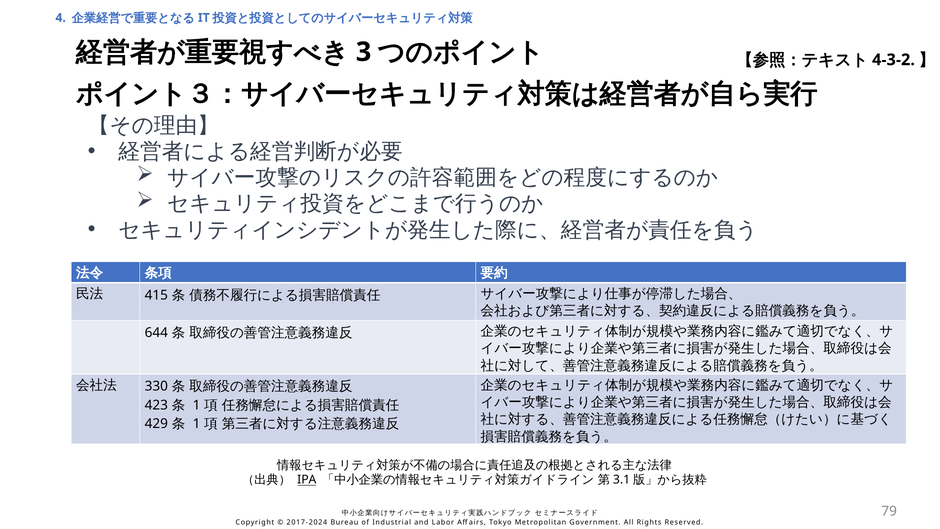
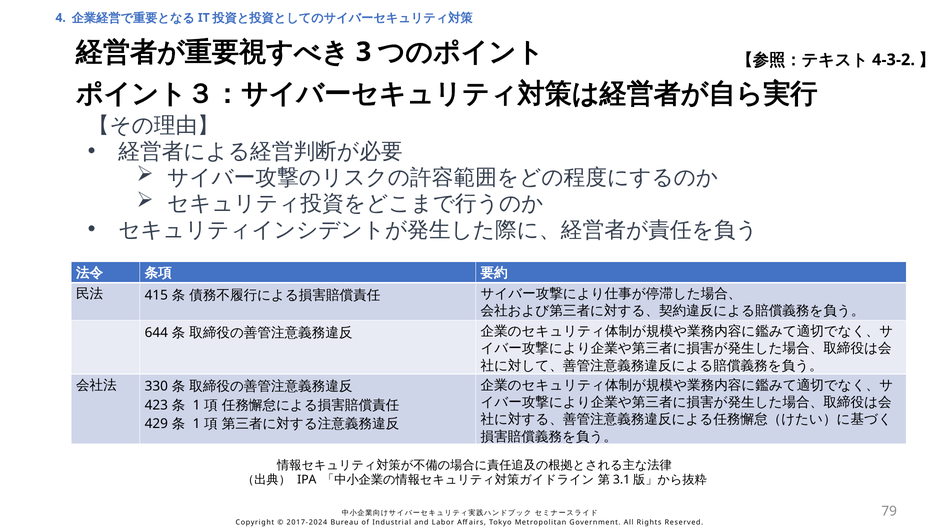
IPA underline: present -> none
